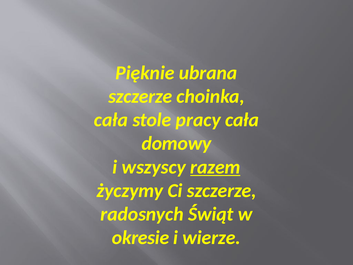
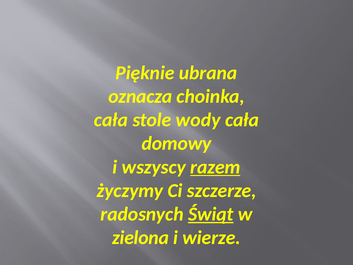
szczerze at (140, 96): szczerze -> oznacza
pracy: pracy -> wody
Świąt underline: none -> present
okresie: okresie -> zielona
